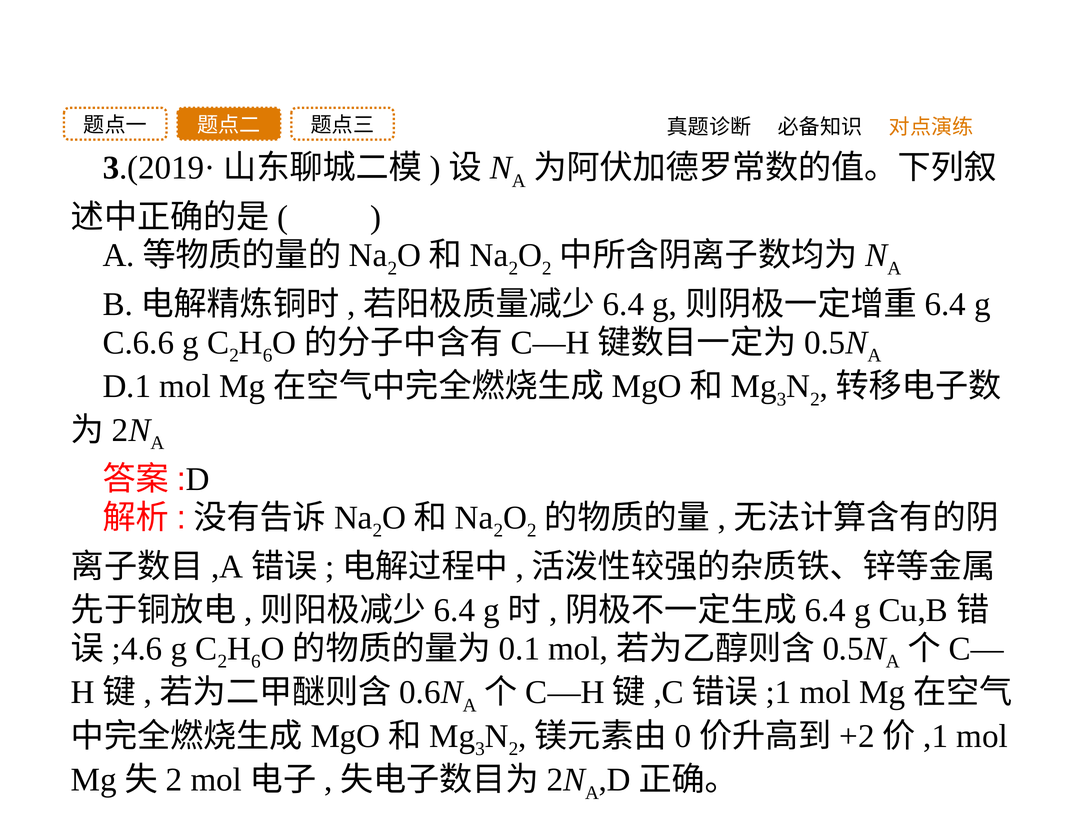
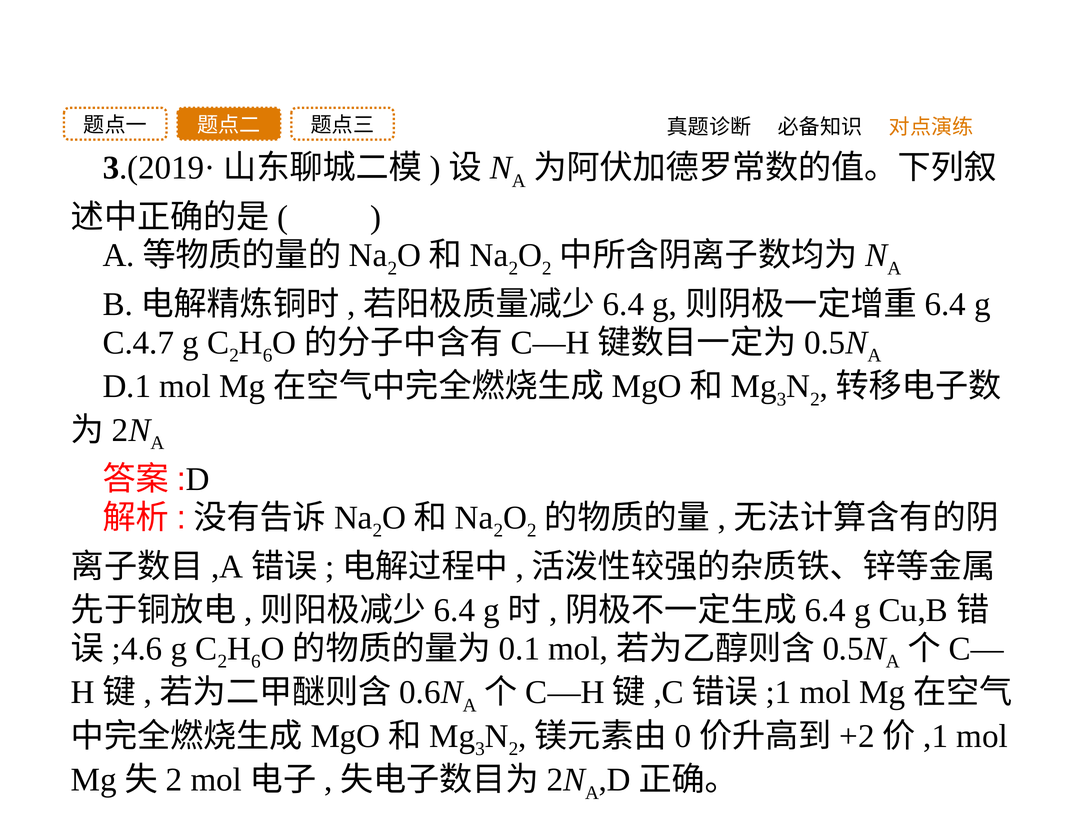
C.6.6: C.6.6 -> C.4.7
